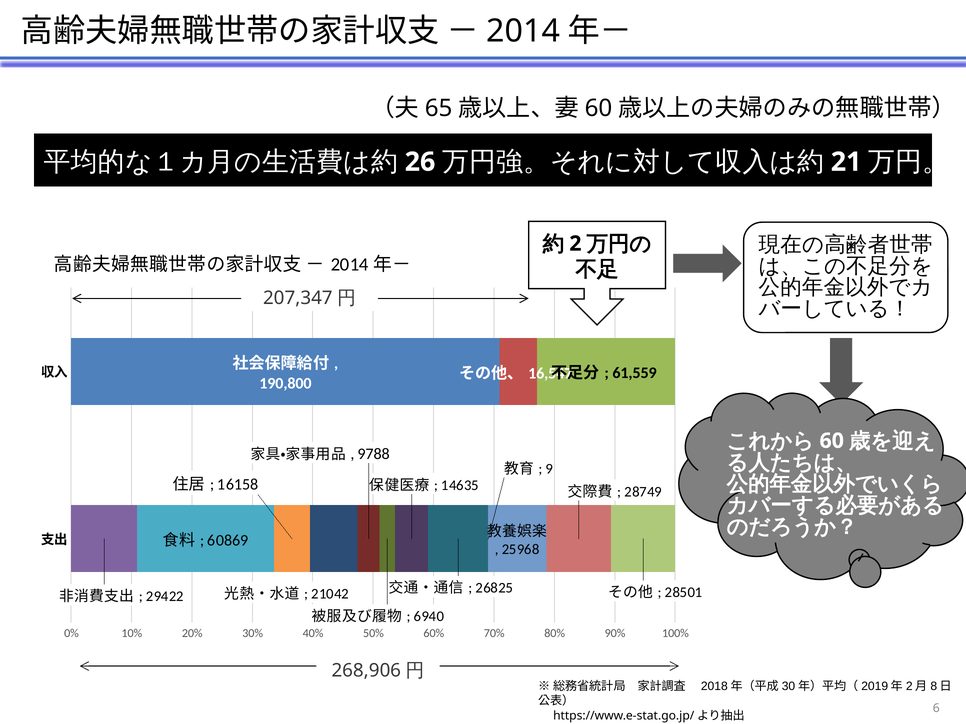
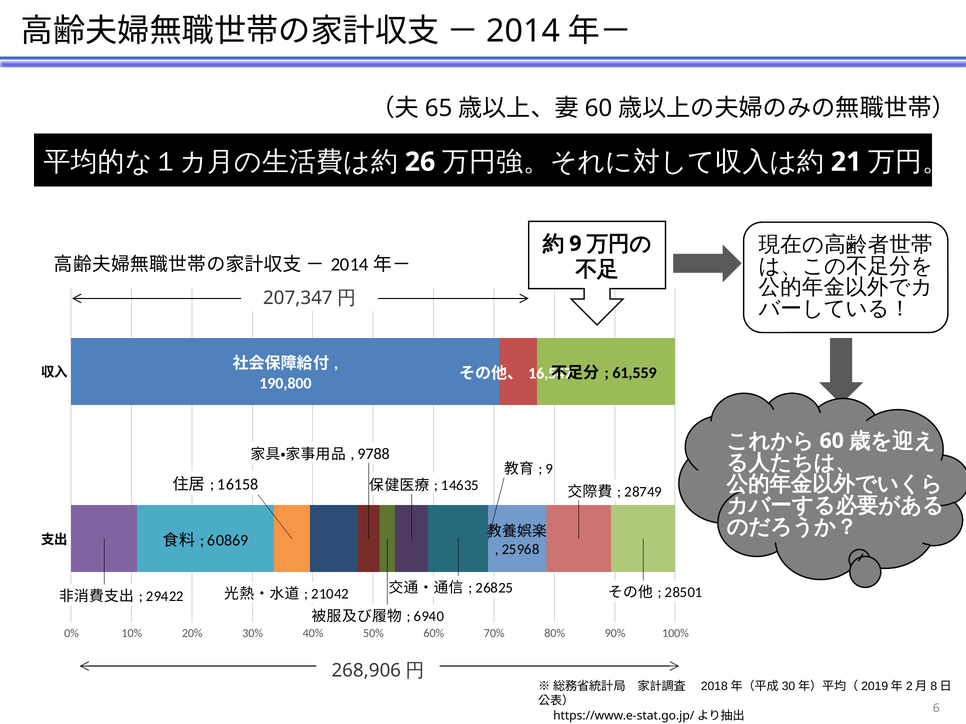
2 at (575, 244): 2 -> 9
